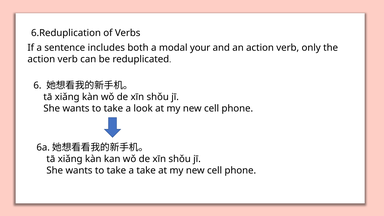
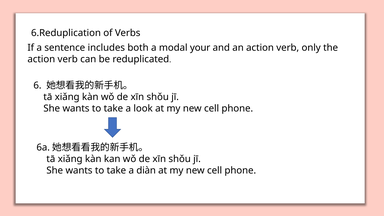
a take: take -> diàn
